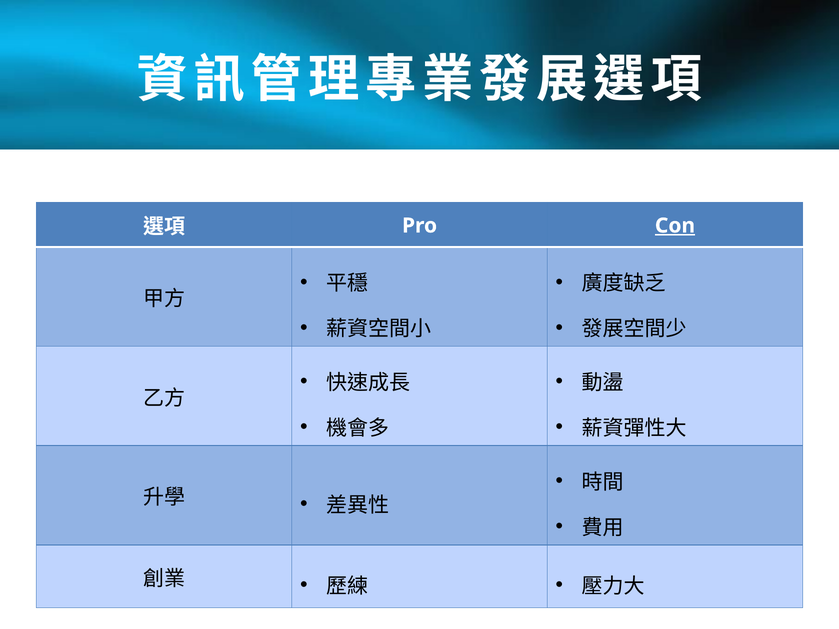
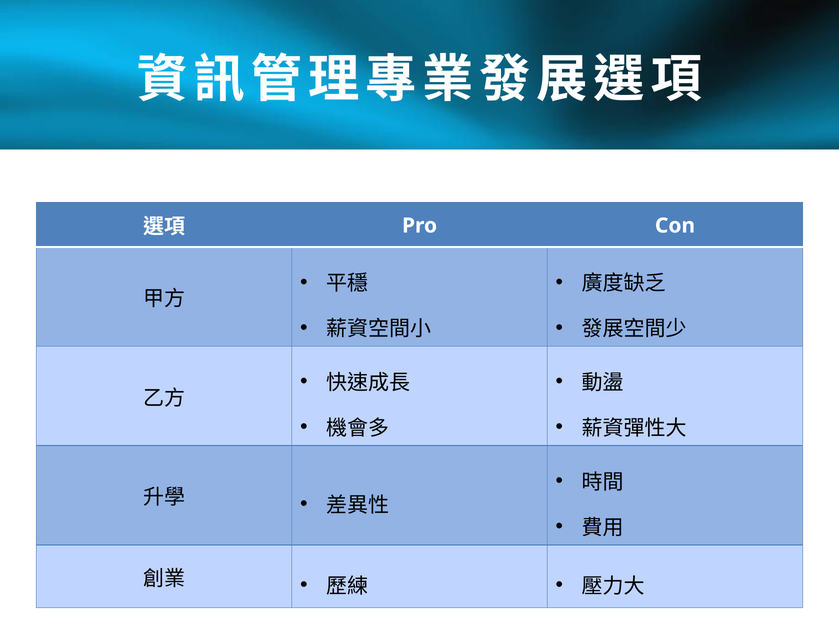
Con underline: present -> none
